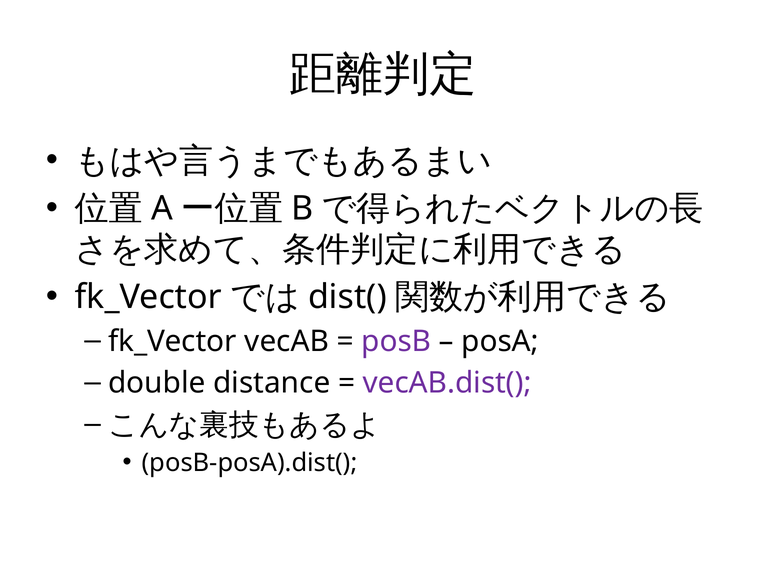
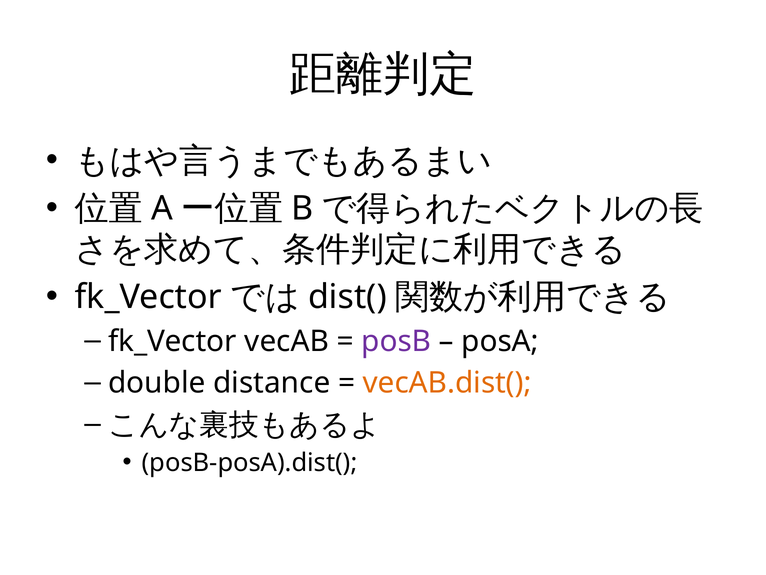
vecAB.dist( colour: purple -> orange
